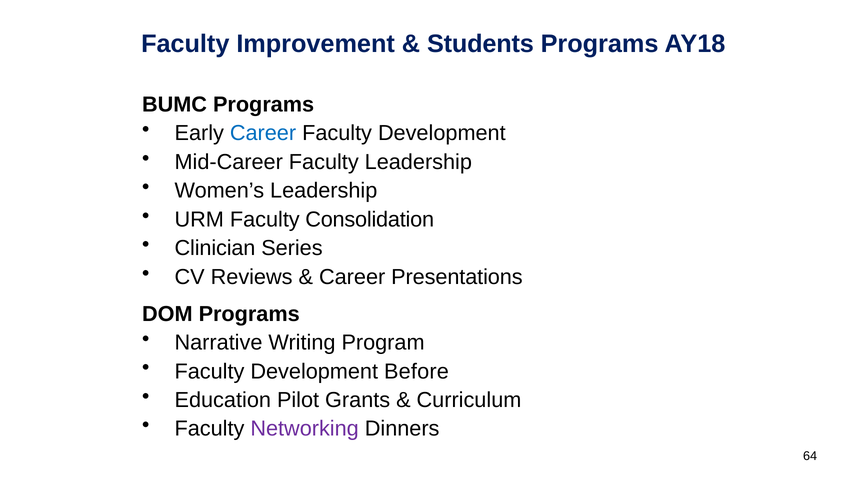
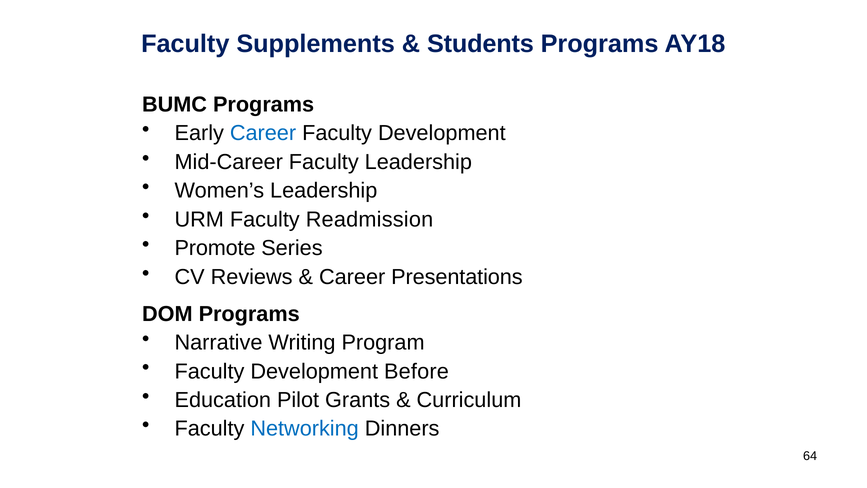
Improvement: Improvement -> Supplements
Consolidation: Consolidation -> Readmission
Clinician: Clinician -> Promote
Networking colour: purple -> blue
